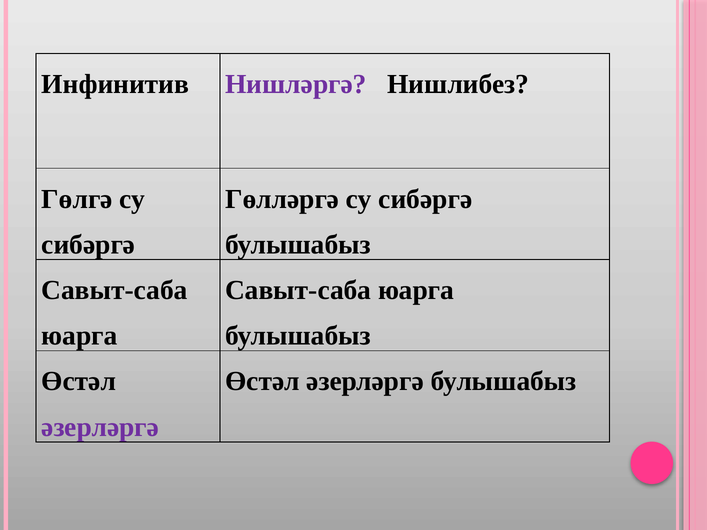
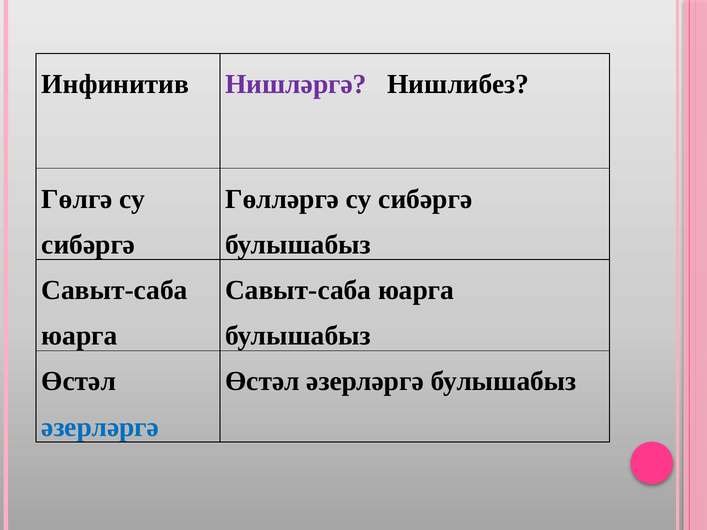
әзерләргә at (100, 427) colour: purple -> blue
